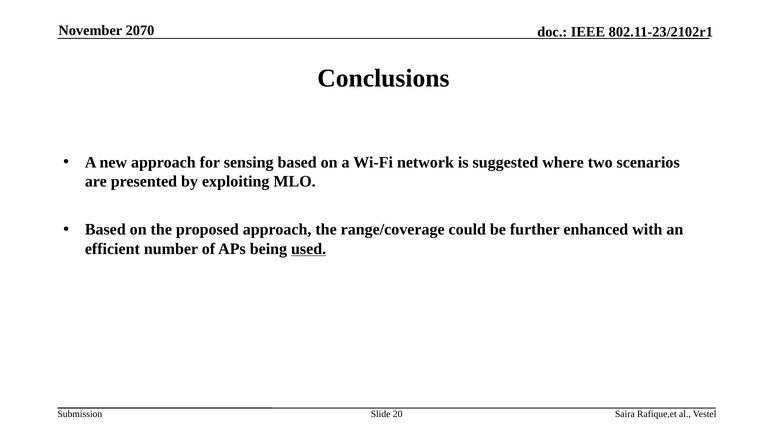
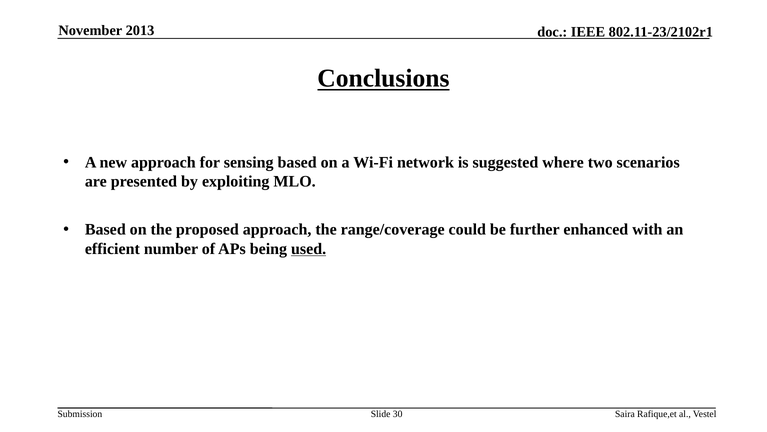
2070: 2070 -> 2013
Conclusions underline: none -> present
20: 20 -> 30
